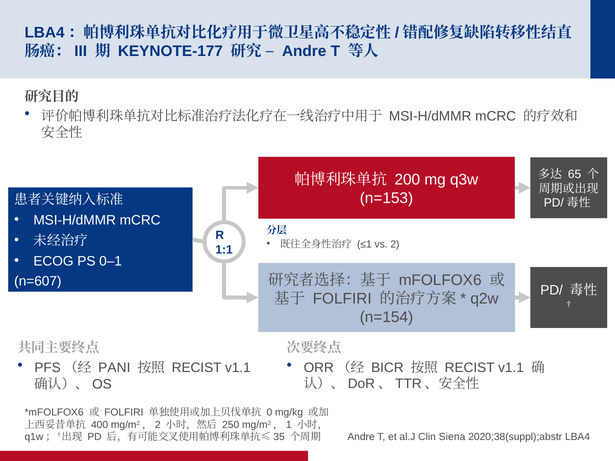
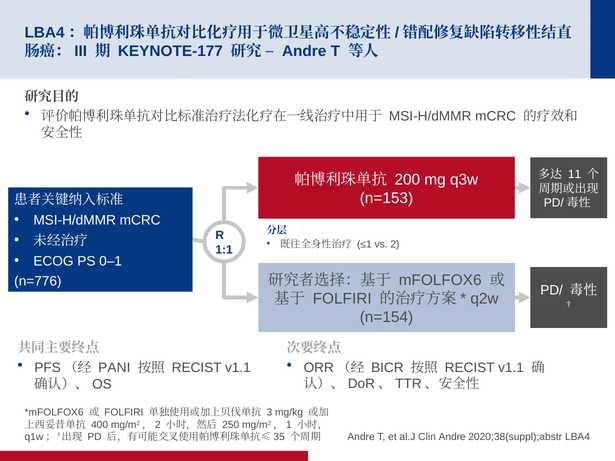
65: 65 -> 11
n=607: n=607 -> n=776
0: 0 -> 3
Clin Siena: Siena -> Andre
